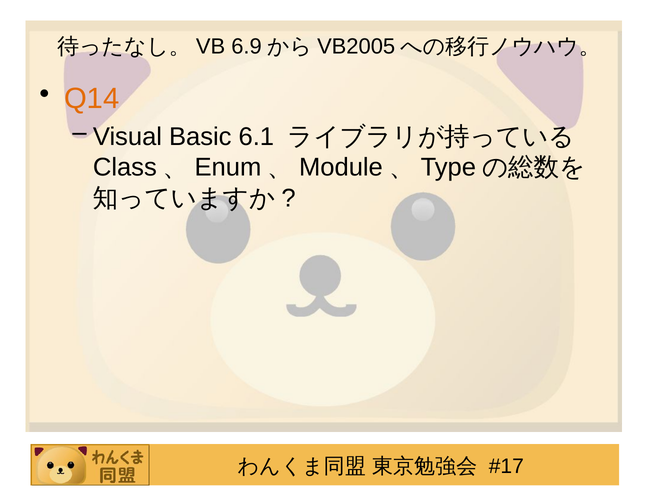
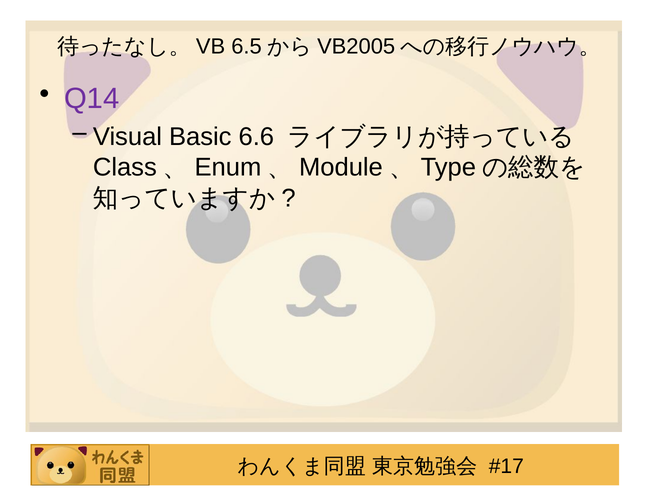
6.9: 6.9 -> 6.5
Q14 colour: orange -> purple
6.1: 6.1 -> 6.6
